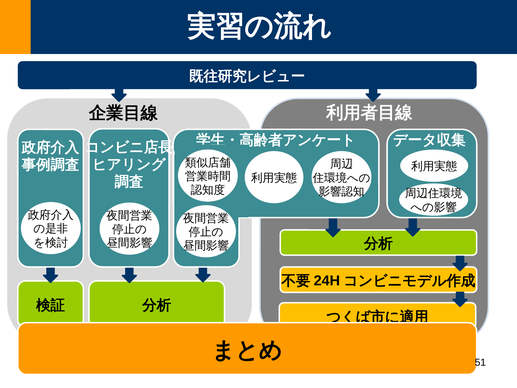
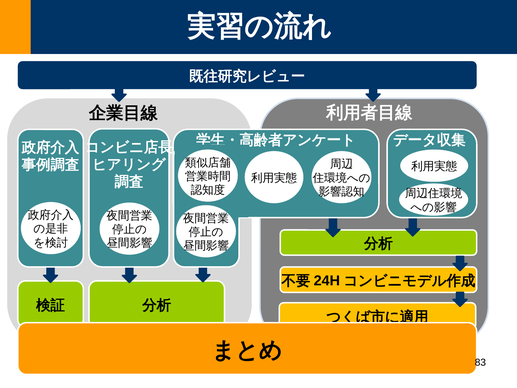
51: 51 -> 83
